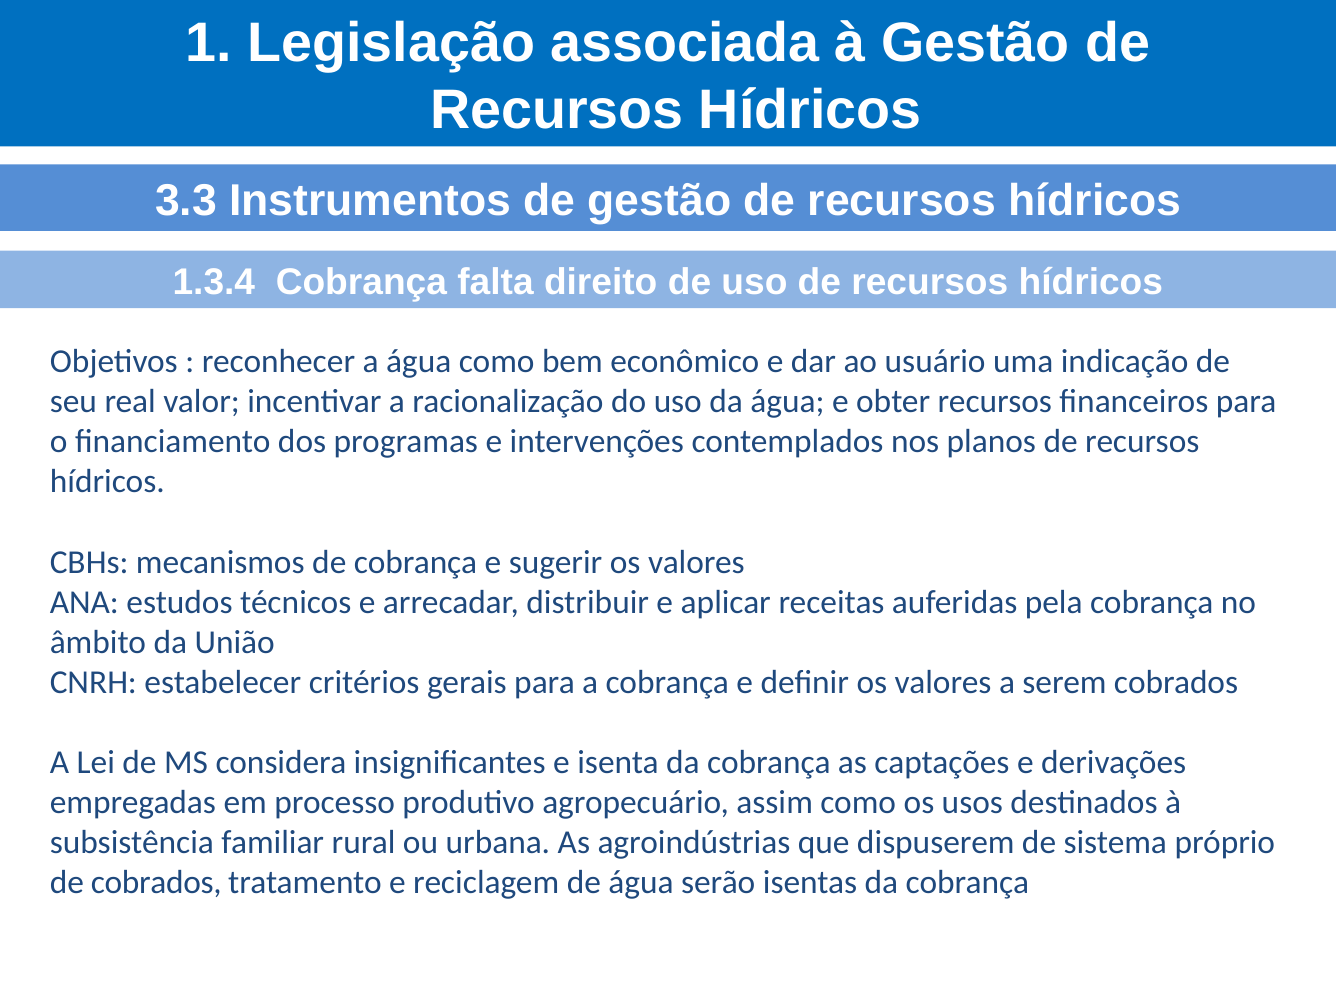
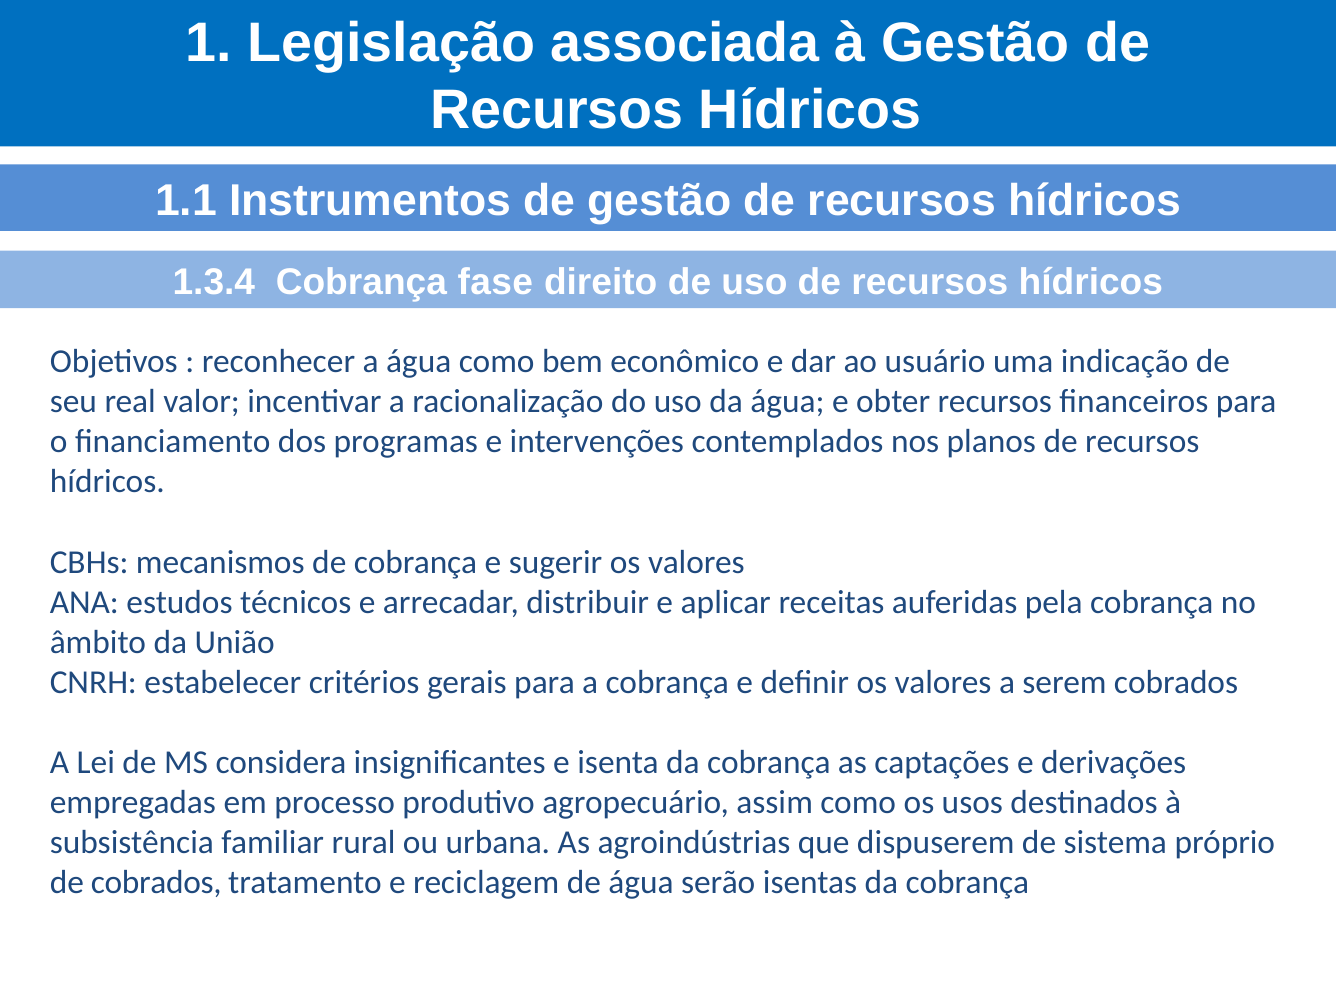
3.3: 3.3 -> 1.1
falta: falta -> fase
